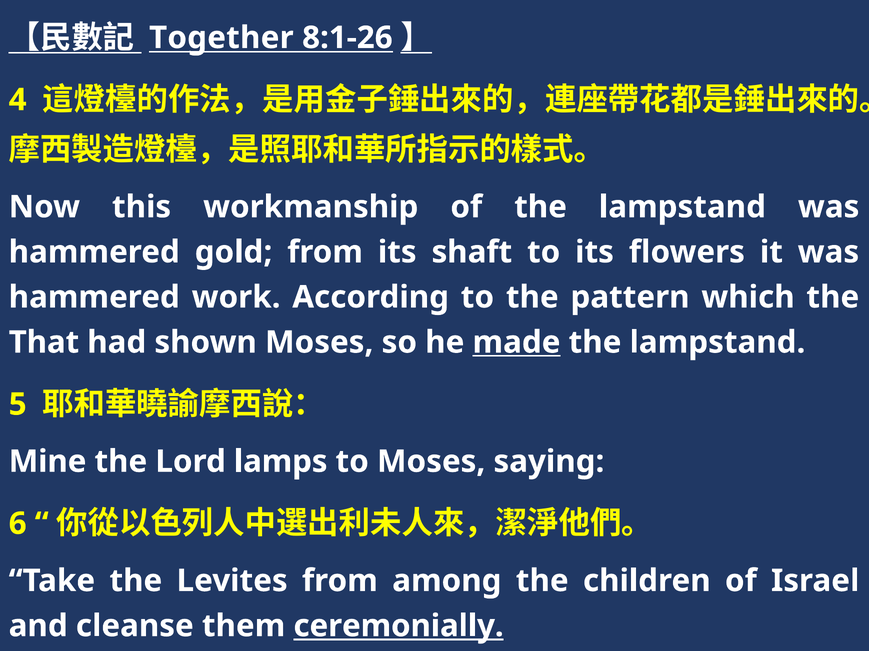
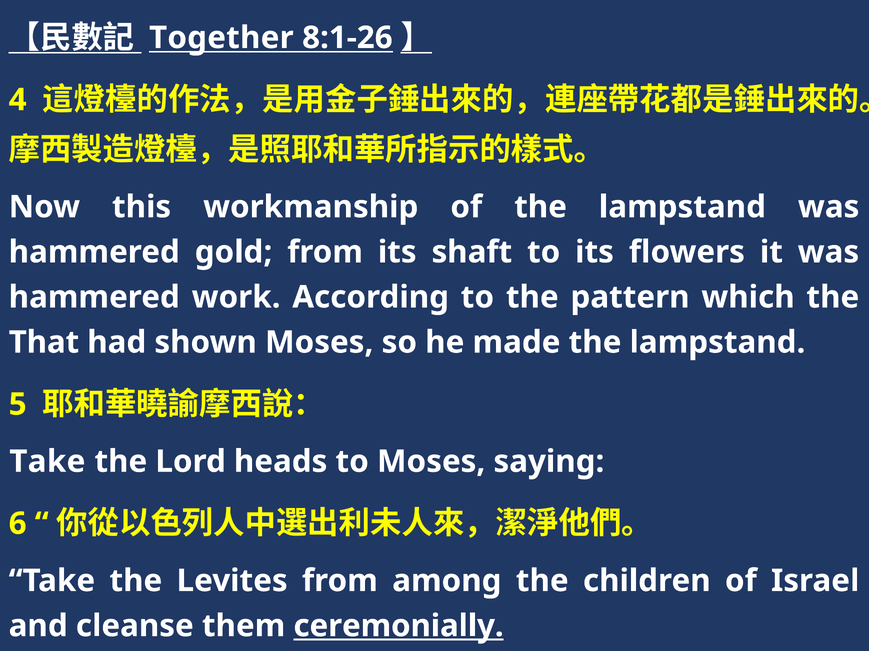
made underline: present -> none
Mine at (48, 462): Mine -> Take
lamps: lamps -> heads
